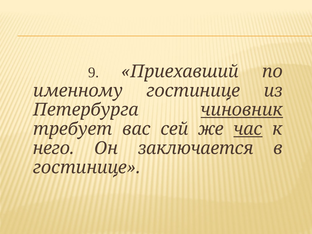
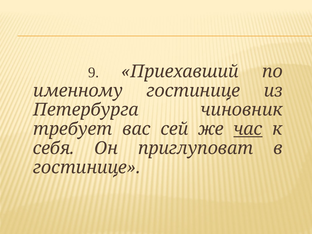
чиновник underline: present -> none
него: него -> себя
заключается: заключается -> приглуповат
